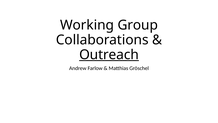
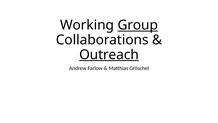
Group underline: none -> present
